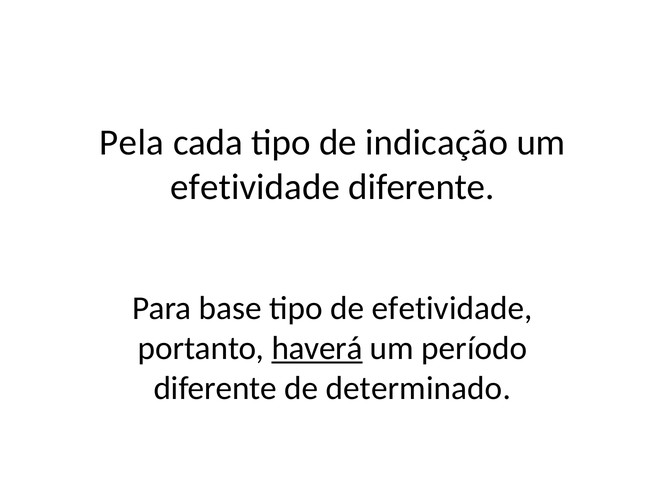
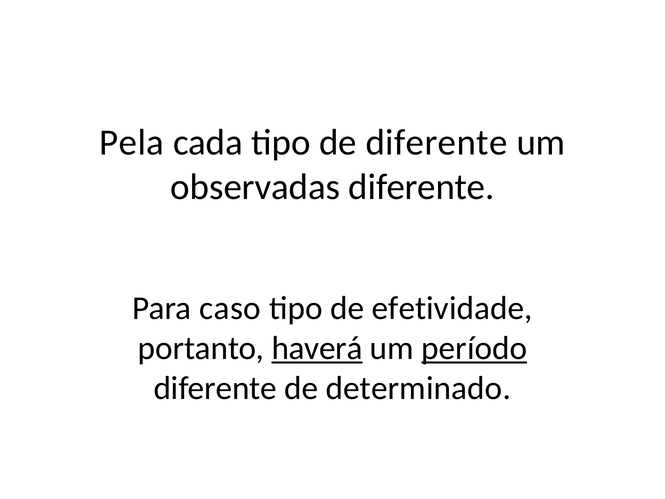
de indicação: indicação -> diferente
efetividade at (255, 187): efetividade -> observadas
base: base -> caso
período underline: none -> present
